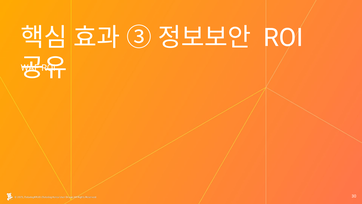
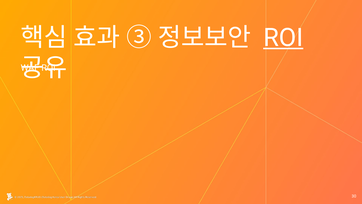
ROI at (283, 38) underline: none -> present
